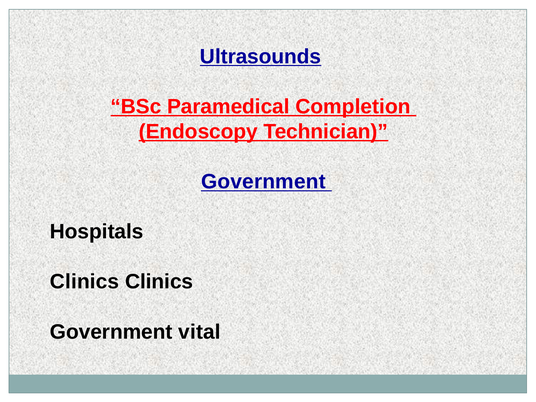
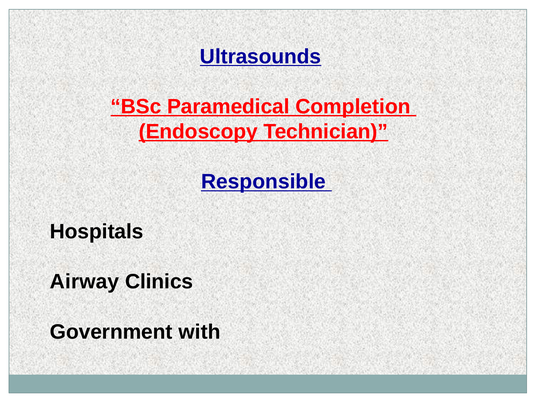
Government at (263, 182): Government -> Responsible
Clinics at (85, 282): Clinics -> Airway
vital: vital -> with
